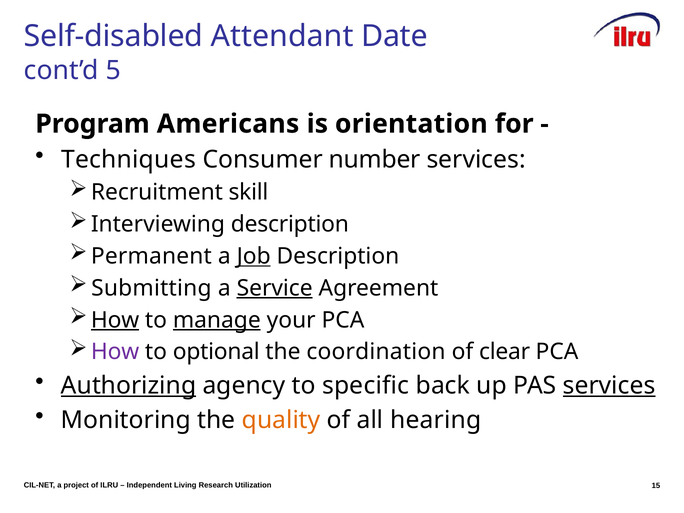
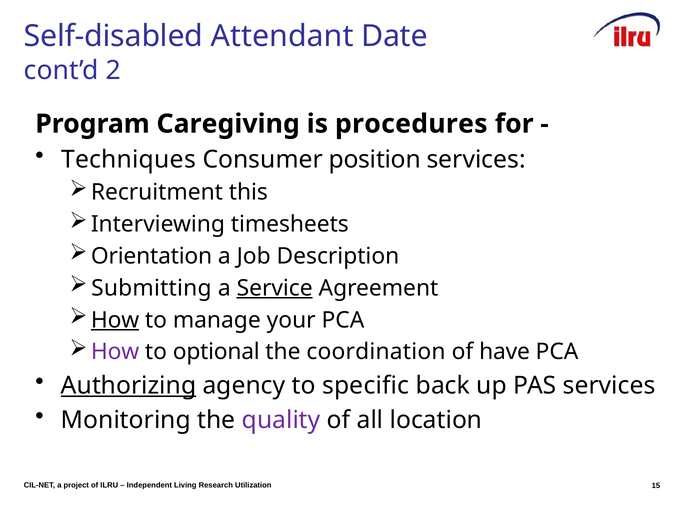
5: 5 -> 2
Americans: Americans -> Caregiving
orientation: orientation -> procedures
number: number -> position
skill: skill -> this
Interviewing description: description -> timesheets
Permanent: Permanent -> Orientation
Job underline: present -> none
manage underline: present -> none
clear: clear -> have
services at (609, 385) underline: present -> none
quality colour: orange -> purple
hearing: hearing -> location
